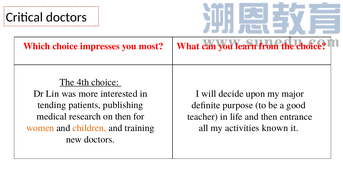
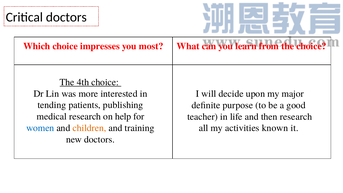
on then: then -> help
then entrance: entrance -> research
women colour: orange -> blue
